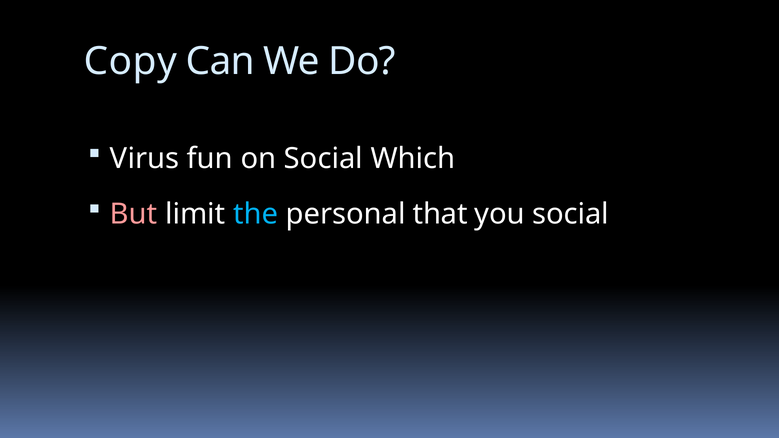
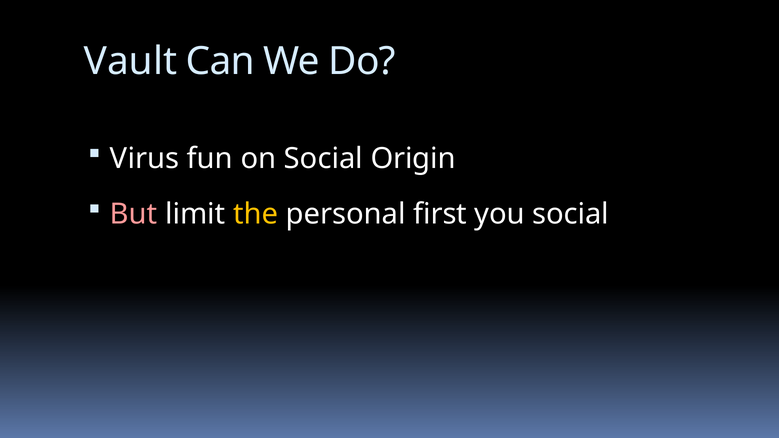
Copy: Copy -> Vault
Which: Which -> Origin
the colour: light blue -> yellow
that: that -> first
